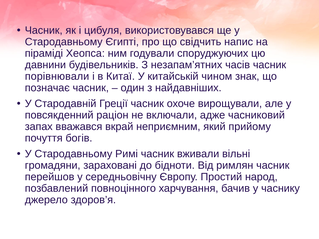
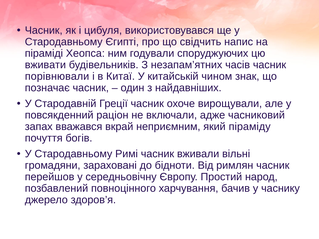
давнини: давнини -> вживати
прийому: прийому -> піраміду
